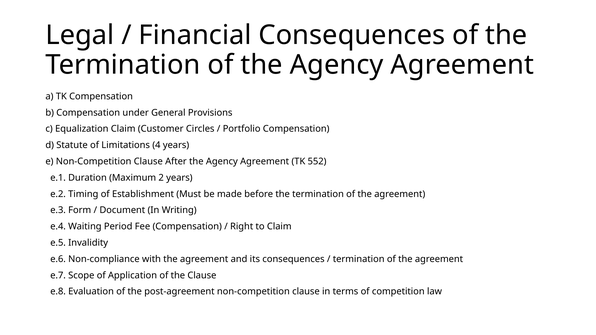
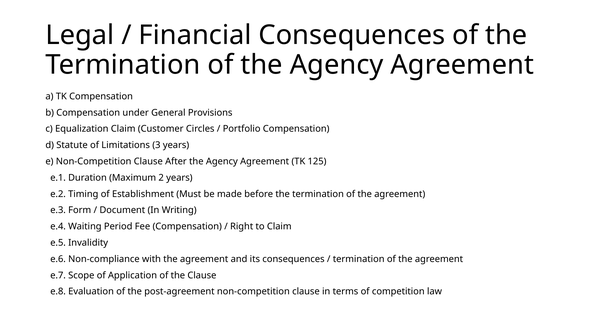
4: 4 -> 3
552: 552 -> 125
